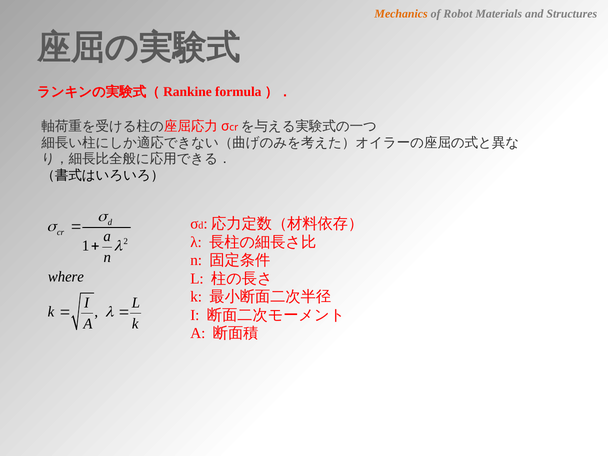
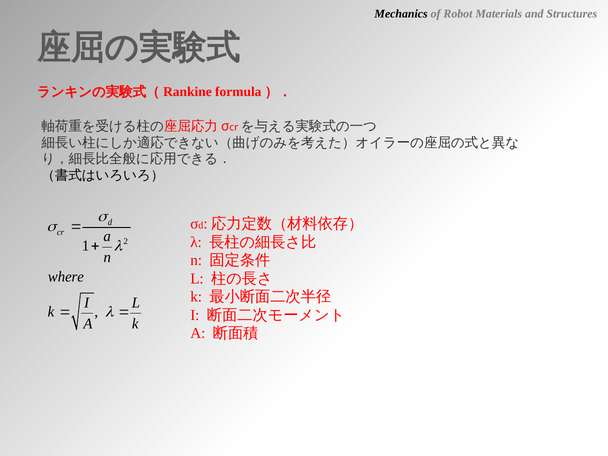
Mechanics colour: orange -> black
